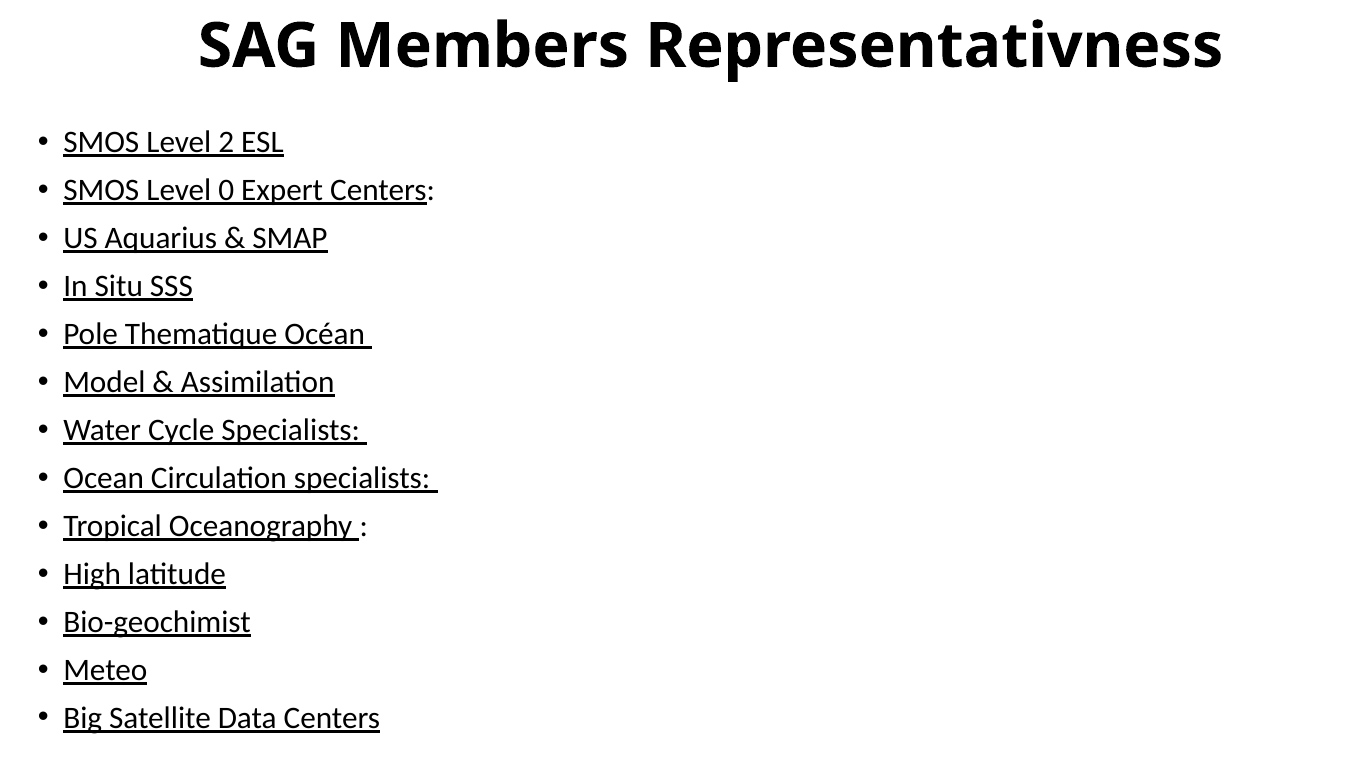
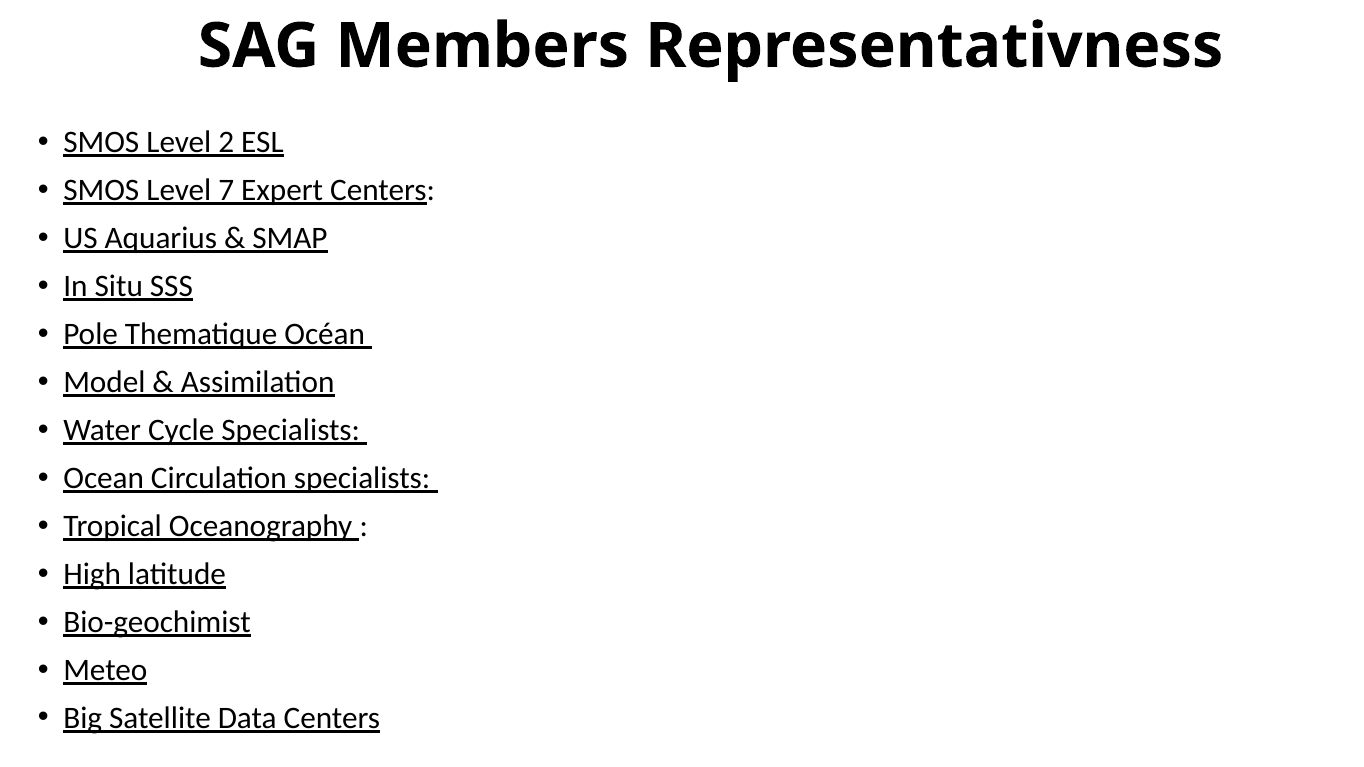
0: 0 -> 7
